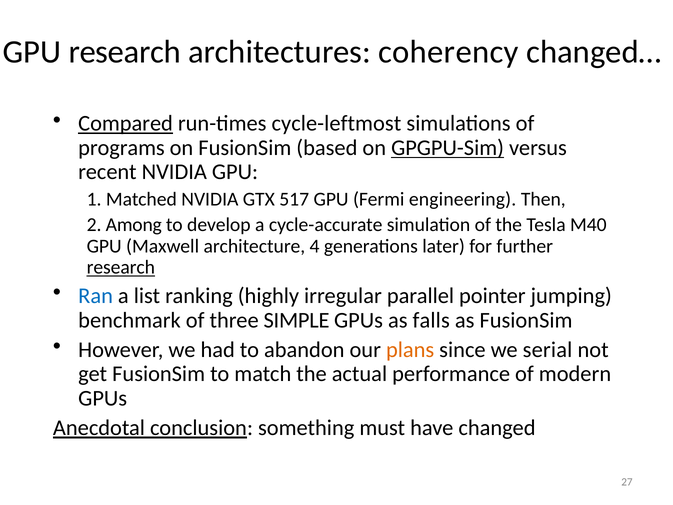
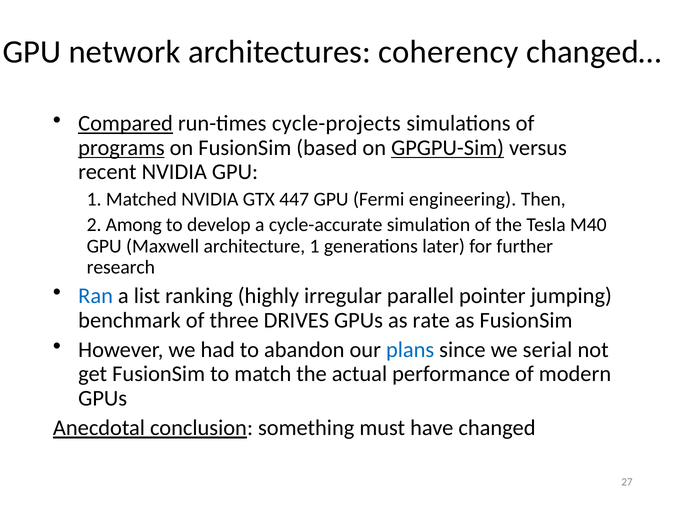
GPU research: research -> network
cycle-leftmost: cycle-leftmost -> cycle-projects
programs underline: none -> present
517: 517 -> 447
architecture 4: 4 -> 1
research at (121, 267) underline: present -> none
SIMPLE: SIMPLE -> DRIVES
falls: falls -> rate
plans colour: orange -> blue
